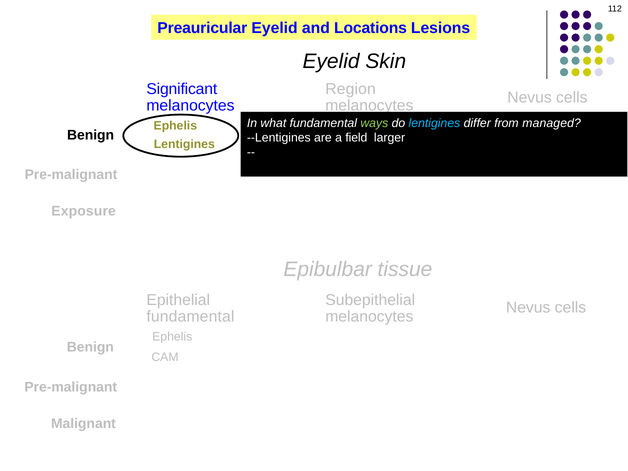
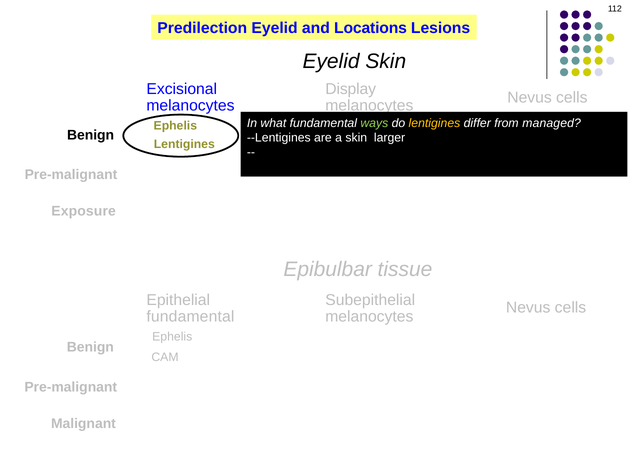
Preauricular: Preauricular -> Predilection
Region: Region -> Display
Significant: Significant -> Excisional
lentigines at (434, 123) colour: light blue -> yellow
a field: field -> skin
